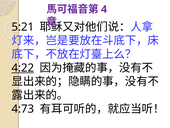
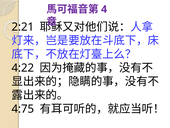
5:21: 5:21 -> 2:21
4:22 underline: present -> none
4:73: 4:73 -> 4:75
